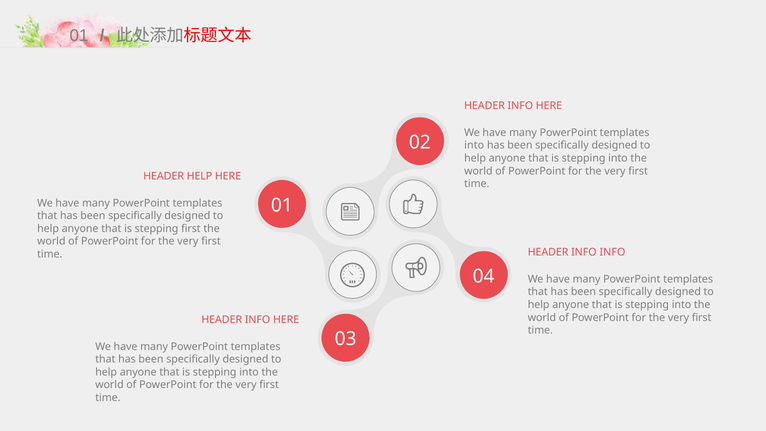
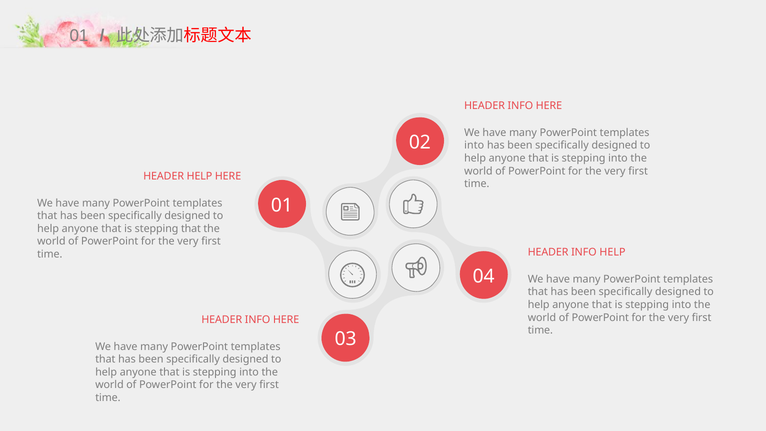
stepping first: first -> that
INFO INFO: INFO -> HELP
